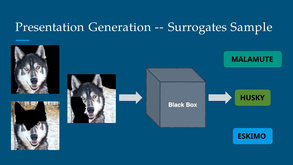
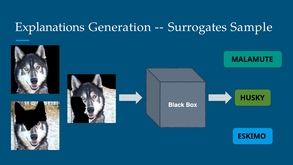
Presentation: Presentation -> Explanations
